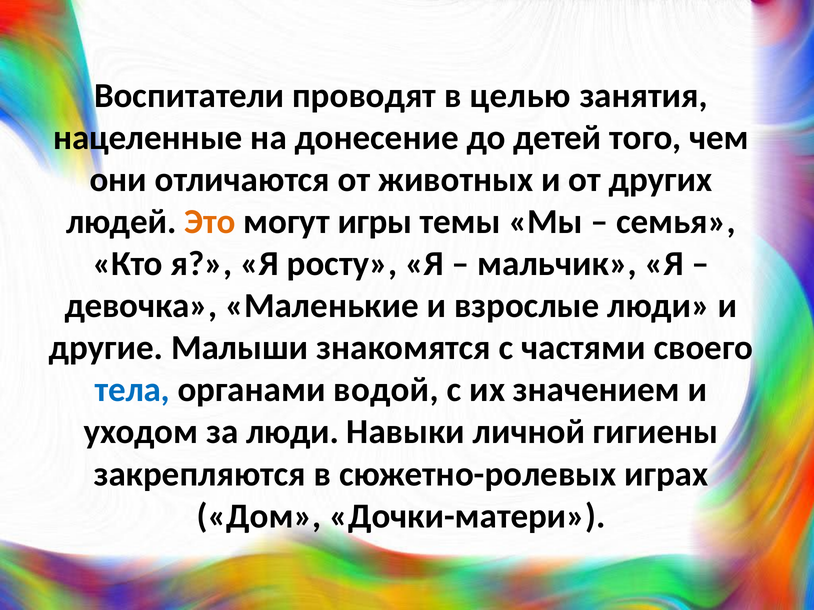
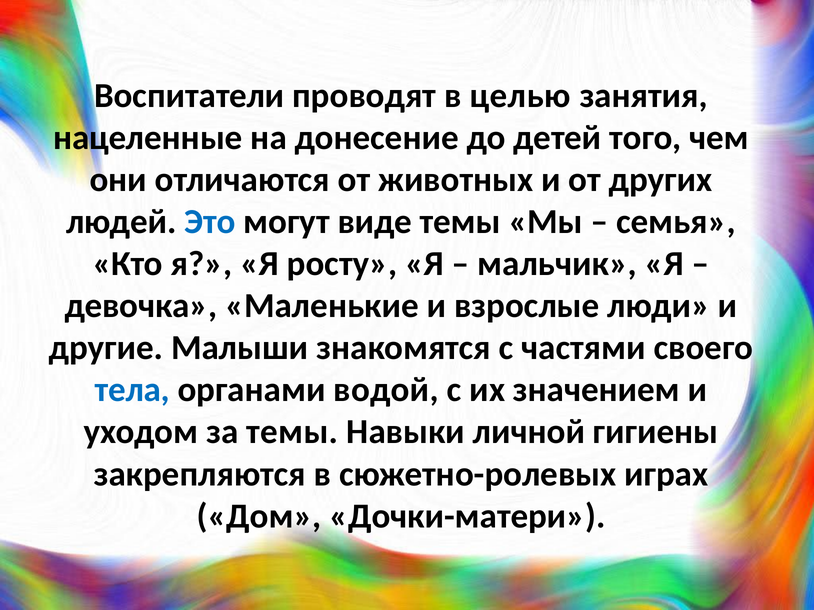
Это colour: orange -> blue
игры: игры -> виде
за люди: люди -> темы
